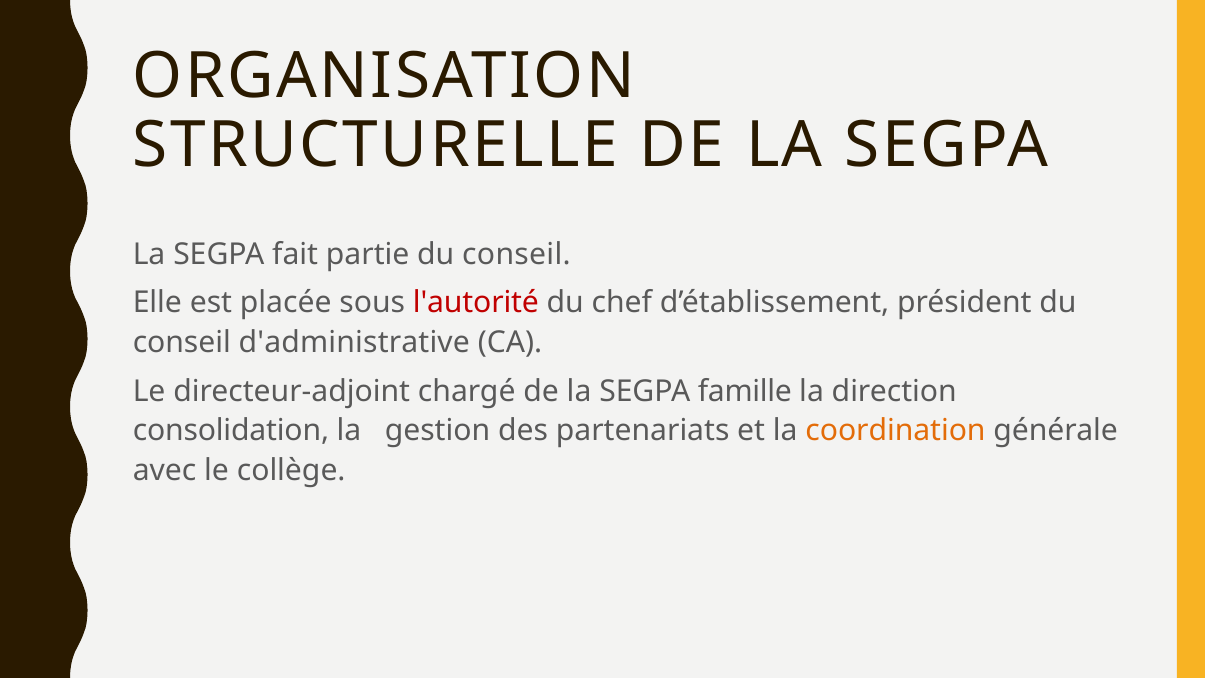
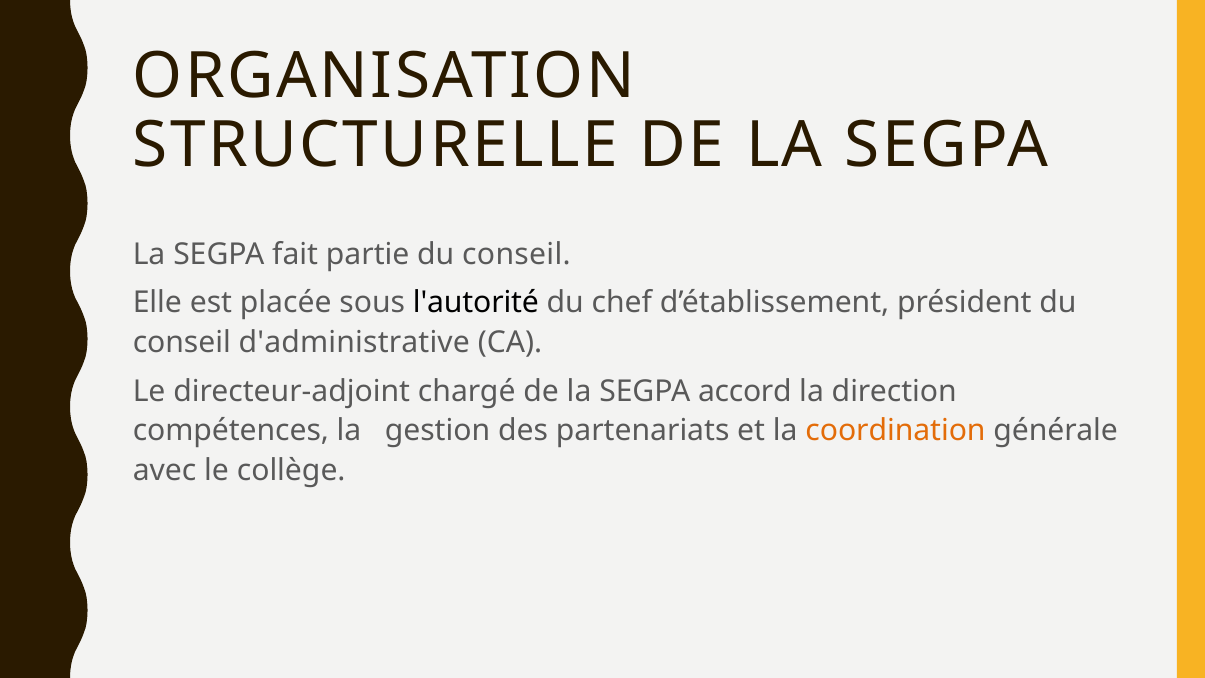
l'autorité colour: red -> black
famille: famille -> accord
consolidation: consolidation -> compétences
